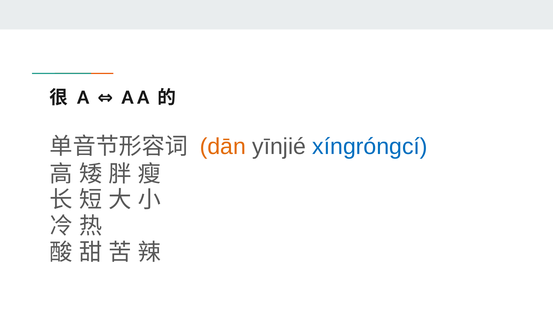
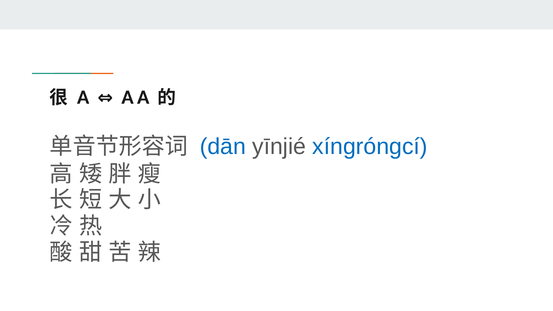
dān colour: orange -> blue
